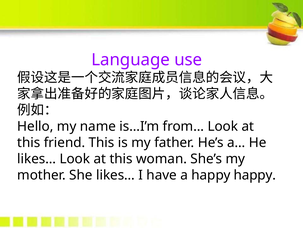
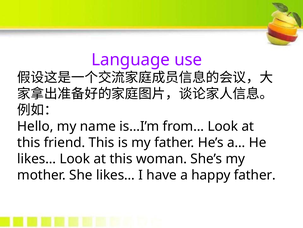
happy happy: happy -> father
